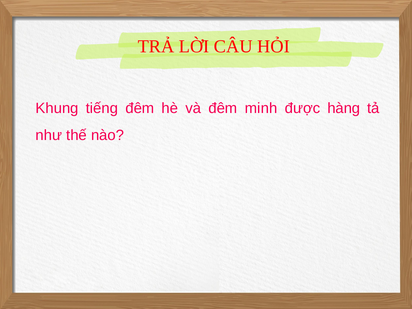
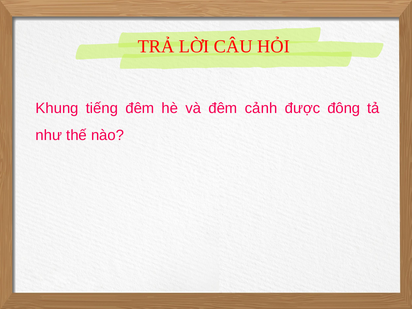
minh: minh -> cảnh
hàng: hàng -> đông
